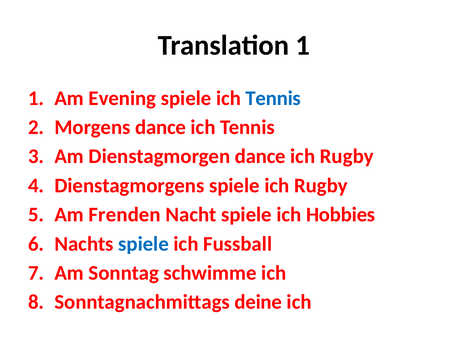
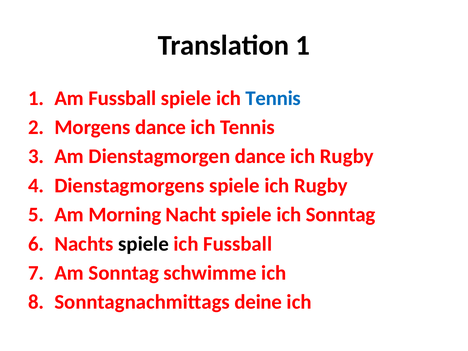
Am Evening: Evening -> Fussball
Frenden: Frenden -> Morning
ich Hobbies: Hobbies -> Sonntag
spiele at (144, 244) colour: blue -> black
